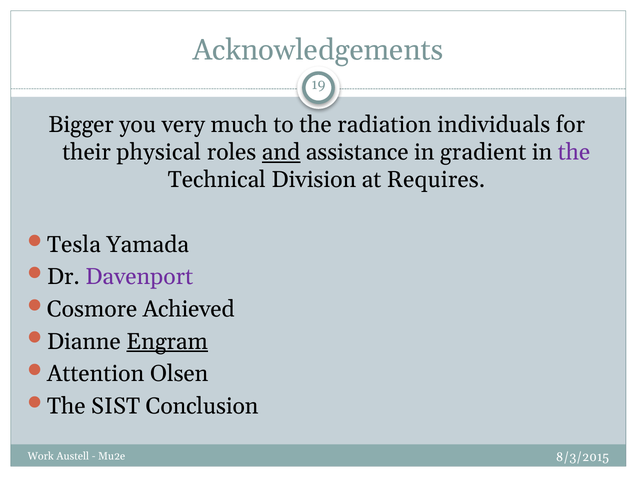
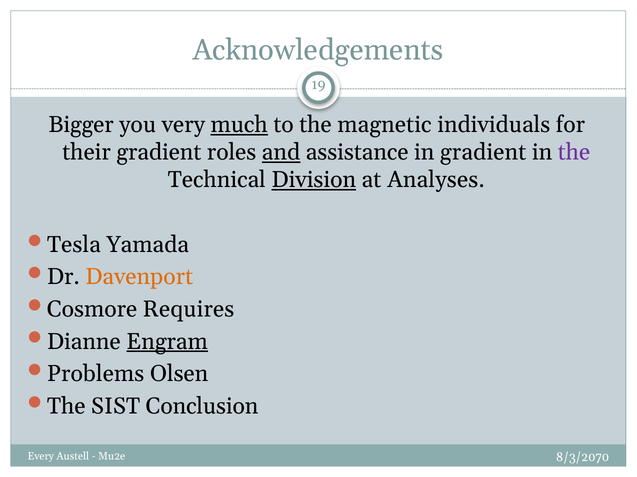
much underline: none -> present
radiation: radiation -> magnetic
their physical: physical -> gradient
Division underline: none -> present
Requires: Requires -> Analyses
Davenport colour: purple -> orange
Achieved: Achieved -> Requires
Attention: Attention -> Problems
Work: Work -> Every
8/3/2015: 8/3/2015 -> 8/3/2070
